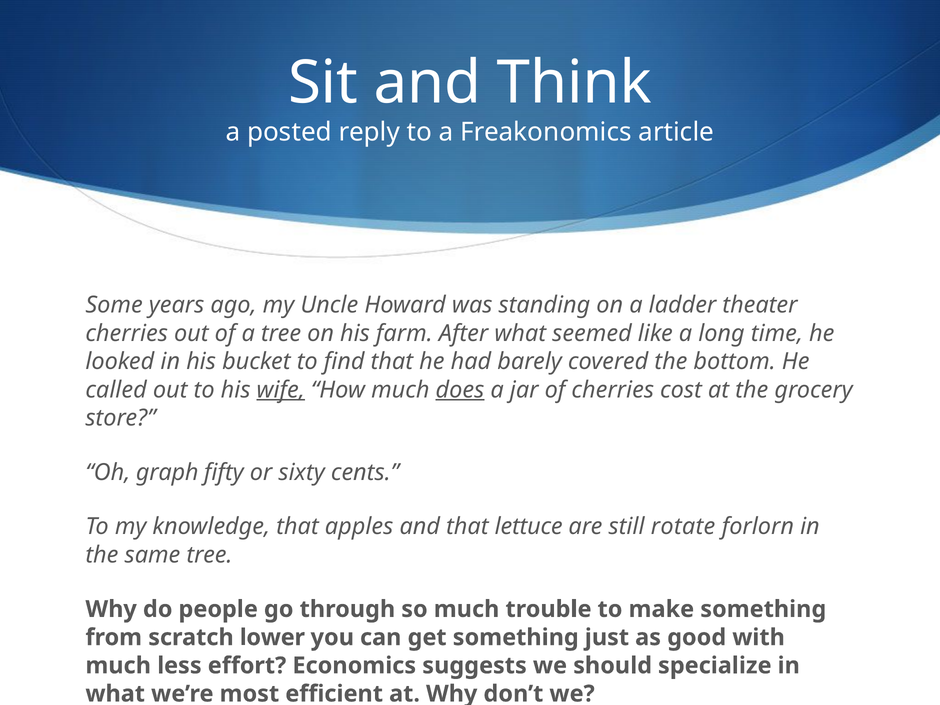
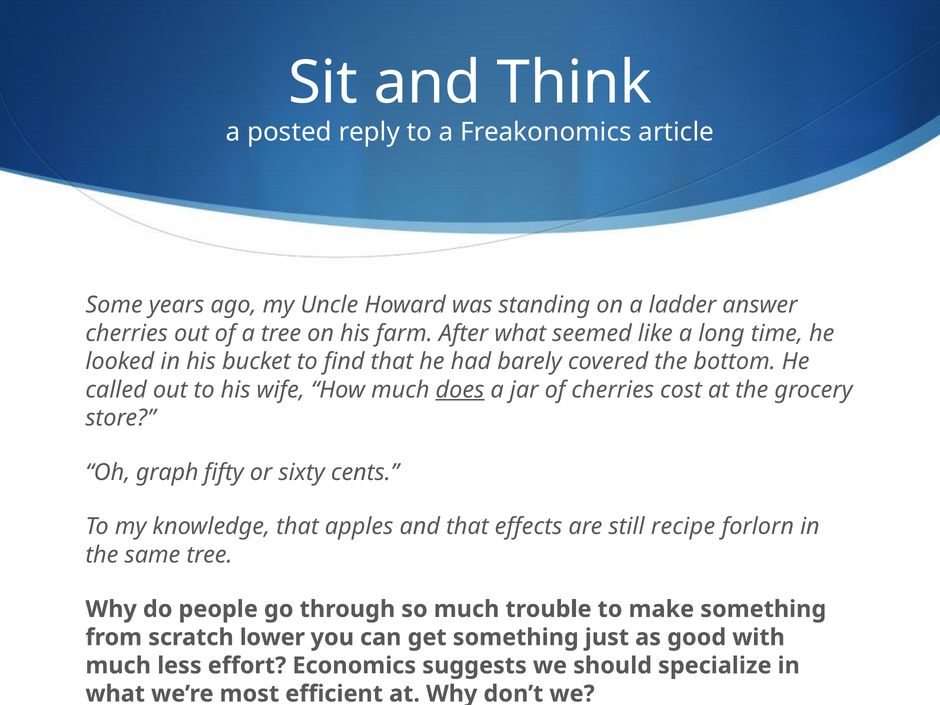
theater: theater -> answer
wife underline: present -> none
lettuce: lettuce -> effects
rotate: rotate -> recipe
